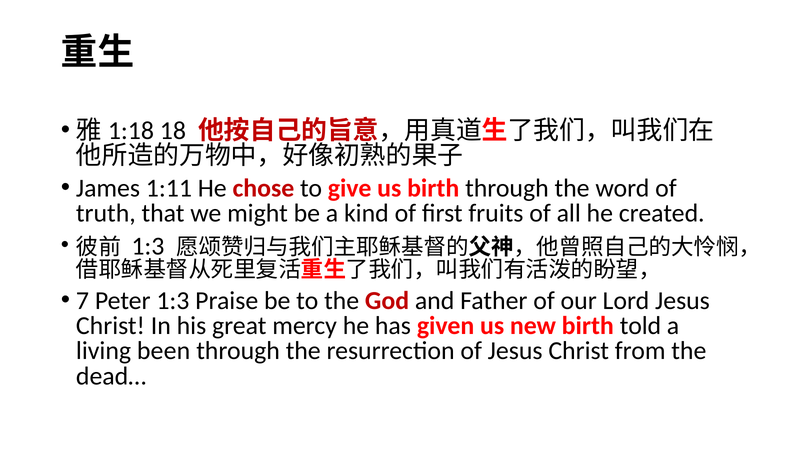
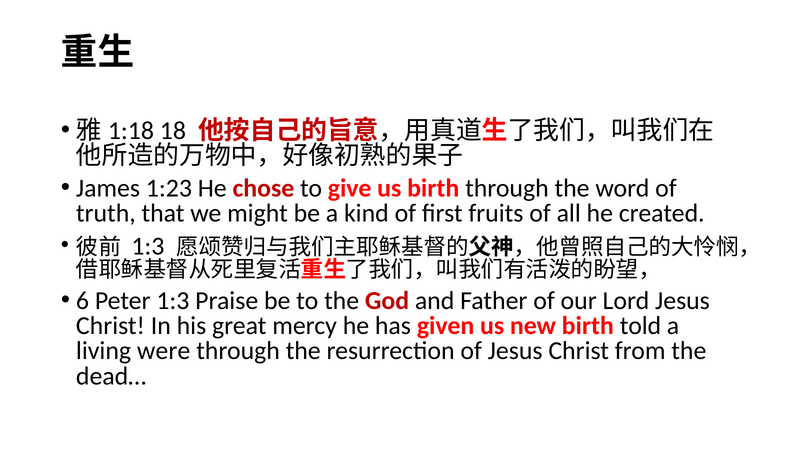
1:11: 1:11 -> 1:23
7: 7 -> 6
been: been -> were
